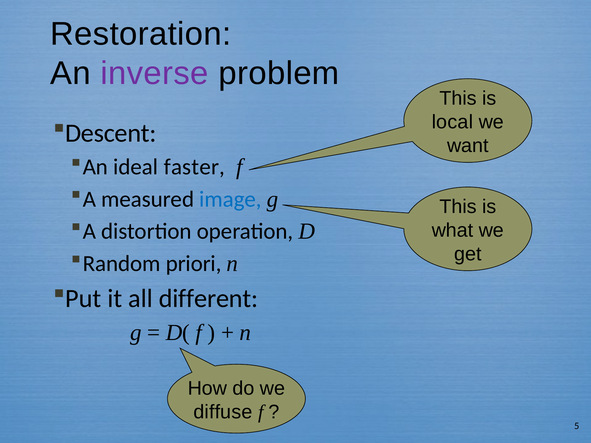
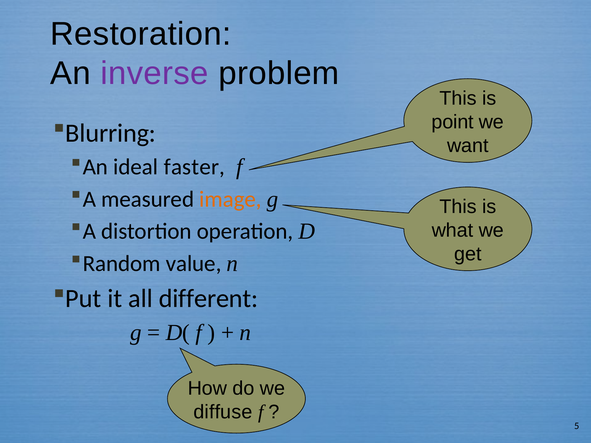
local: local -> point
Descent: Descent -> Blurring
image colour: blue -> orange
priori: priori -> value
